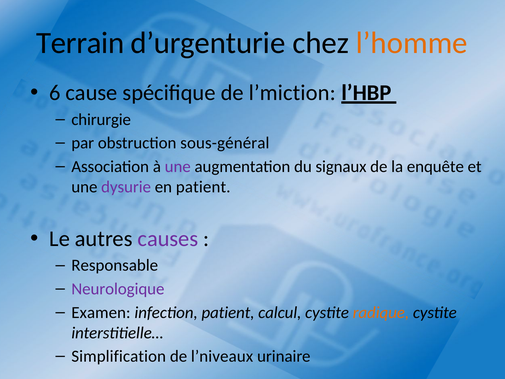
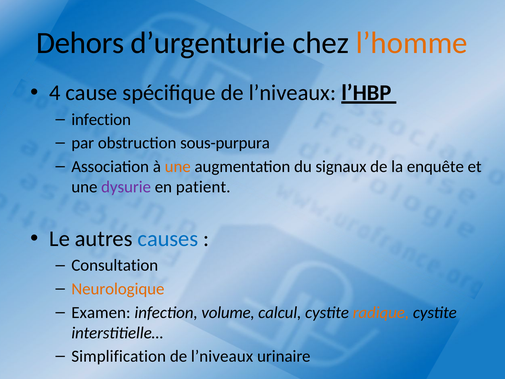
Terrain: Terrain -> Dehors
6: 6 -> 4
spécifique de l’miction: l’miction -> l’niveaux
chirurgie at (101, 119): chirurgie -> infection
sous-général: sous-général -> sous-purpura
une at (178, 167) colour: purple -> orange
causes colour: purple -> blue
Responsable: Responsable -> Consultation
Neurologique colour: purple -> orange
infection patient: patient -> volume
